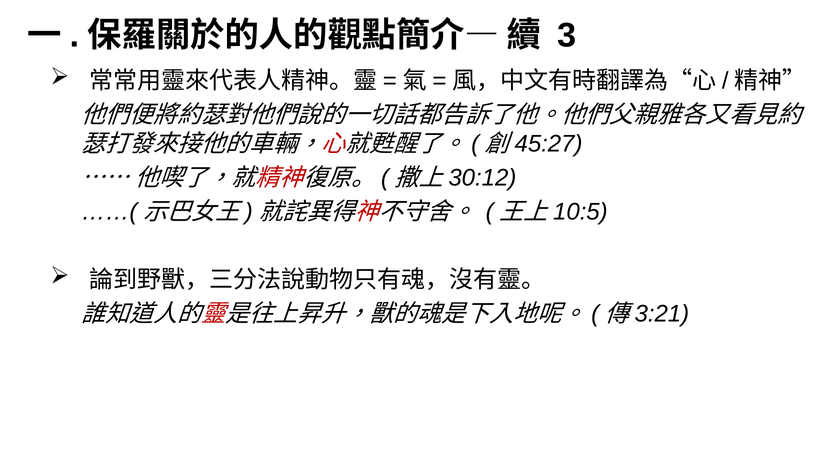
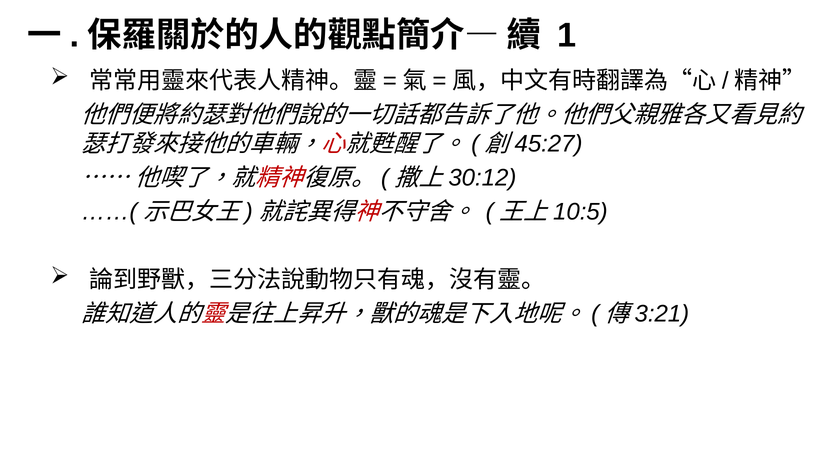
3: 3 -> 1
